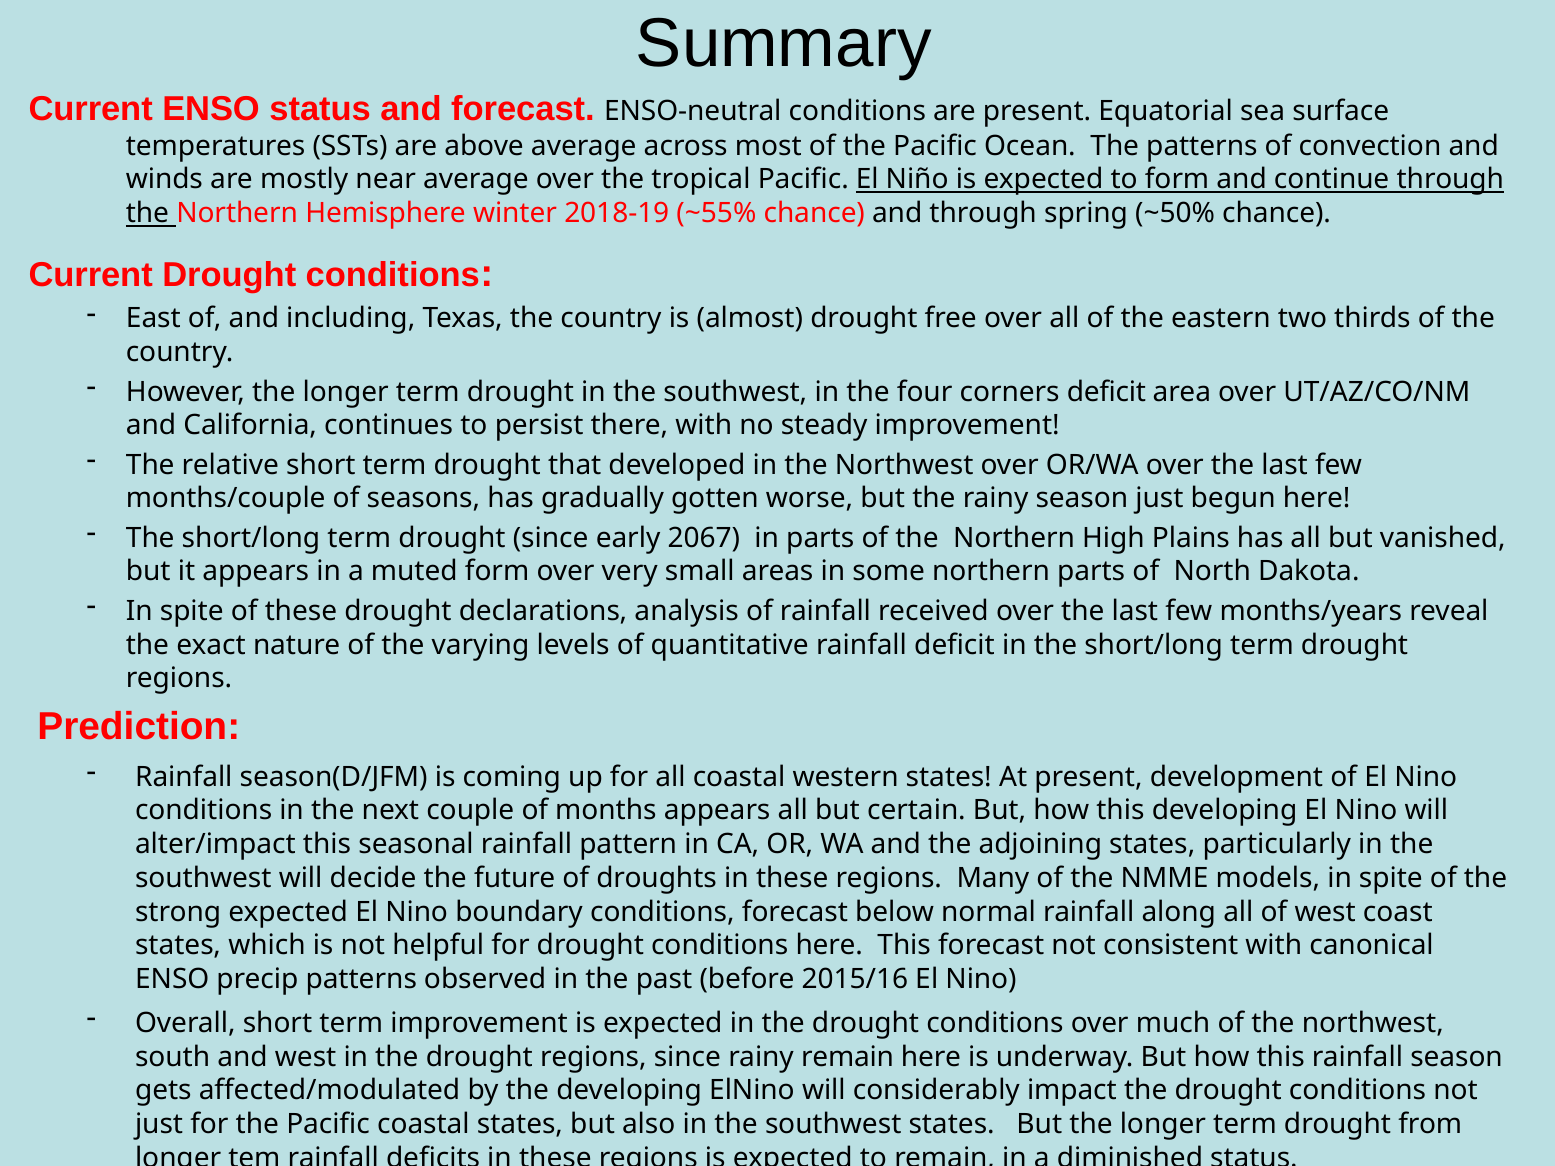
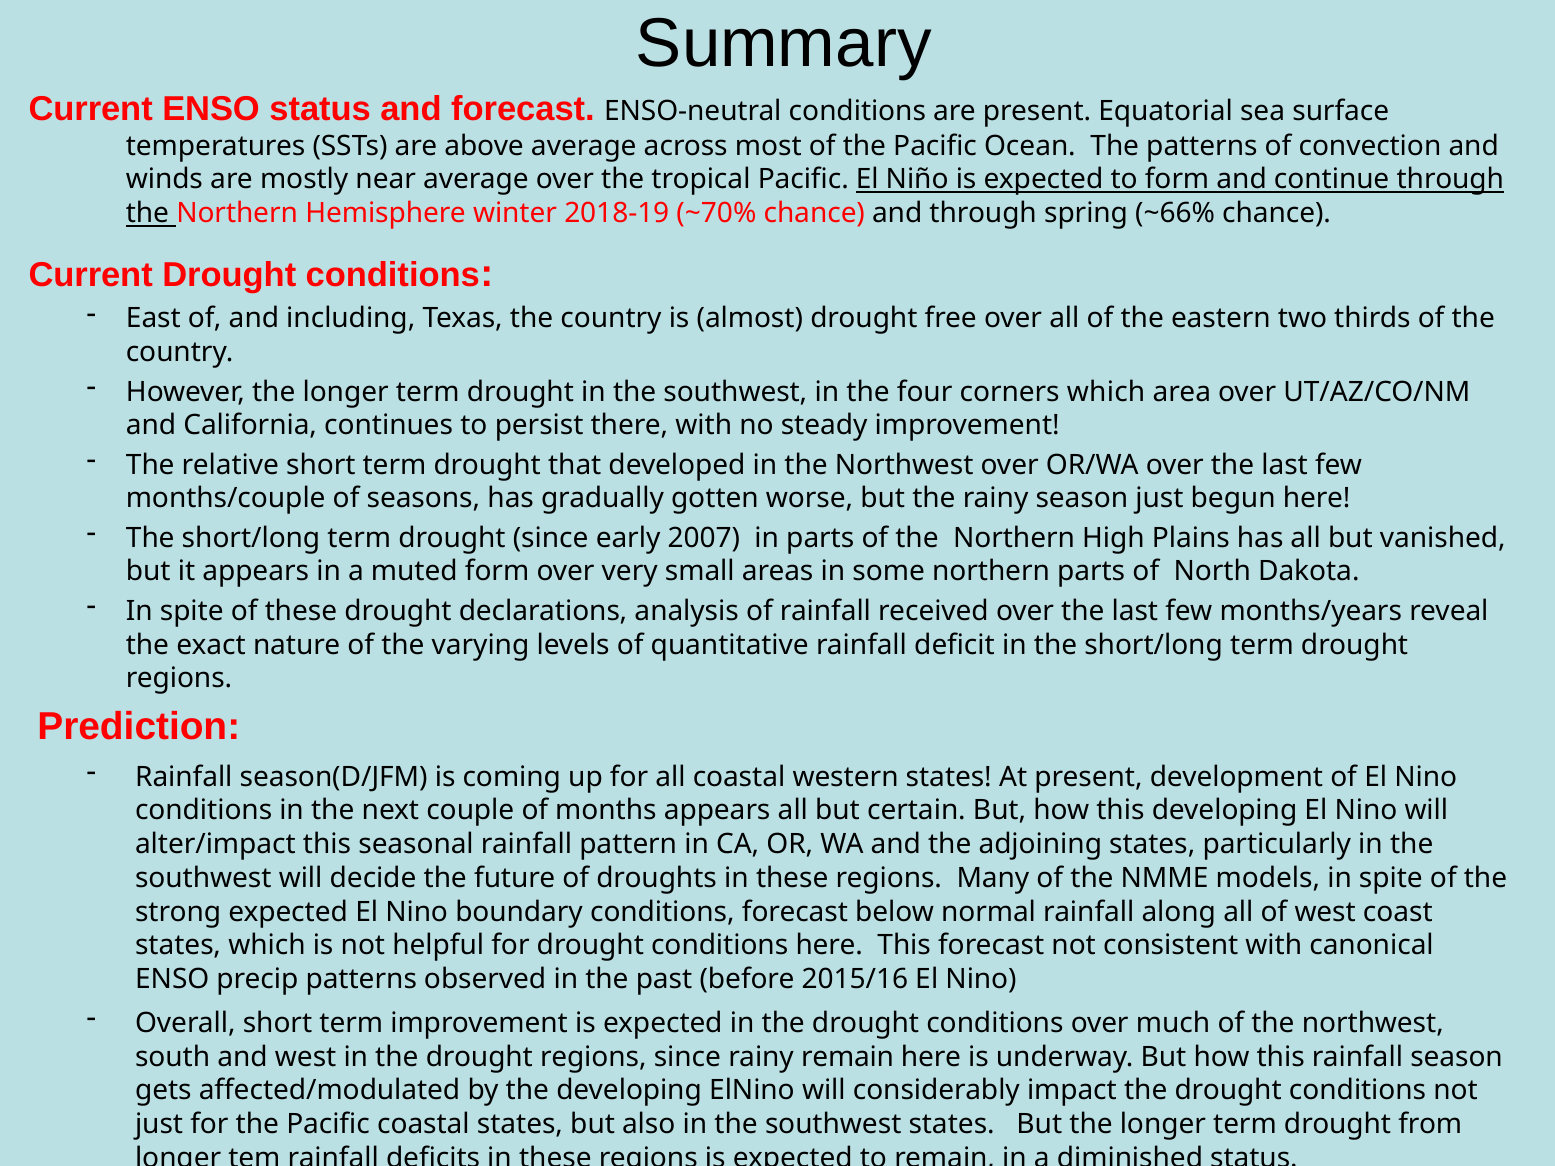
~55%: ~55% -> ~70%
~50%: ~50% -> ~66%
corners deficit: deficit -> which
2067: 2067 -> 2007
